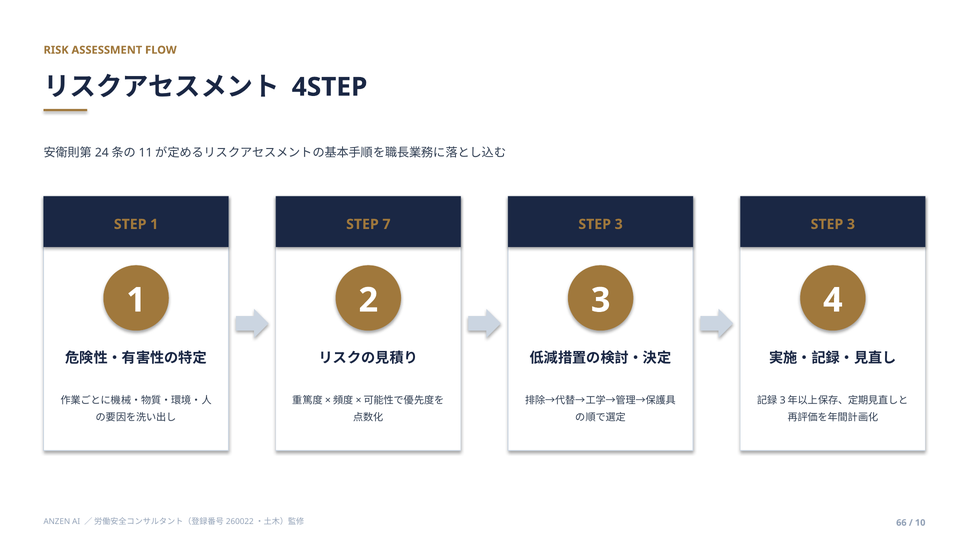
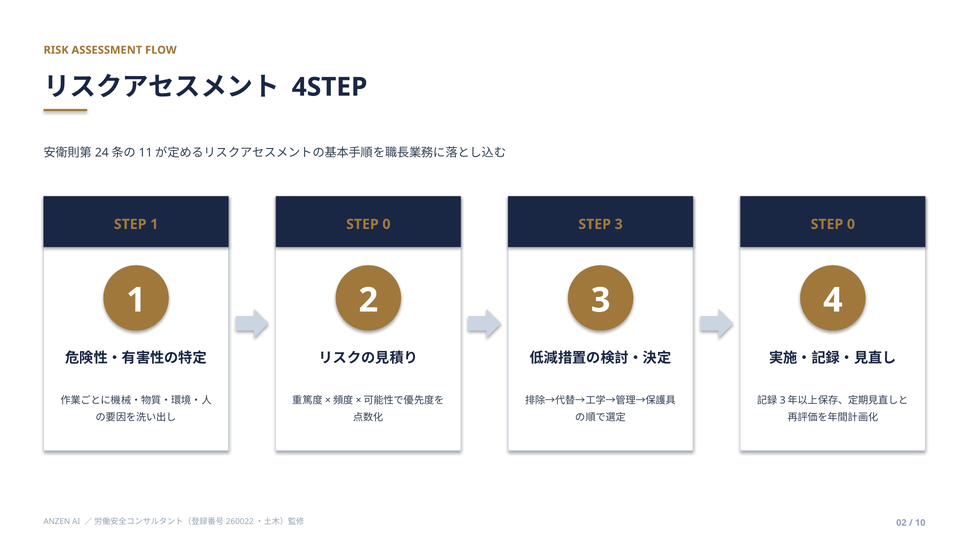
7 at (386, 224): 7 -> 0
3 at (851, 224): 3 -> 0
66: 66 -> 02
